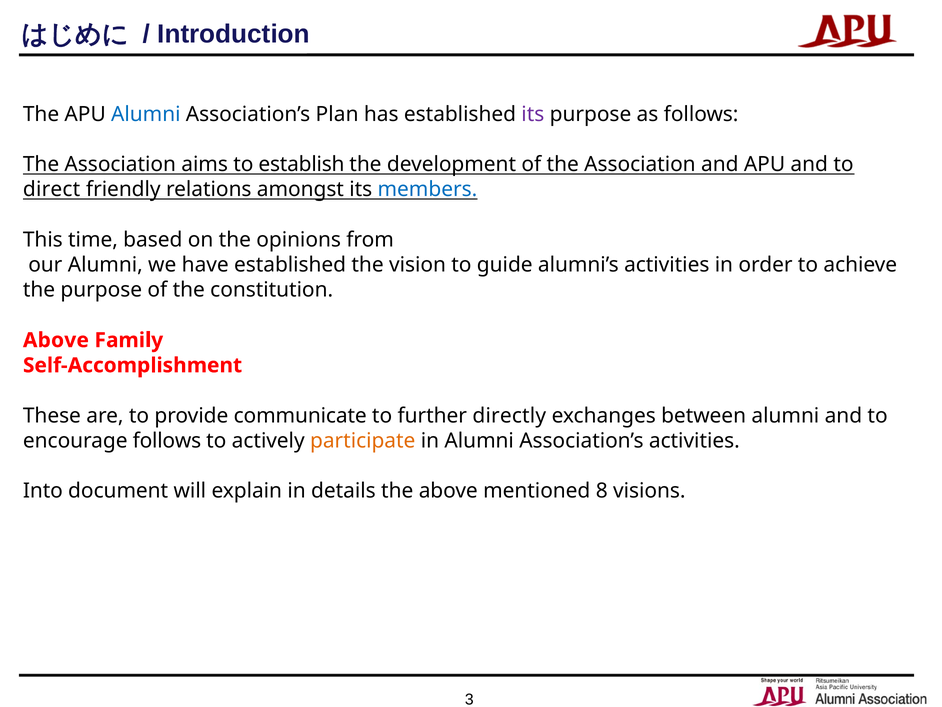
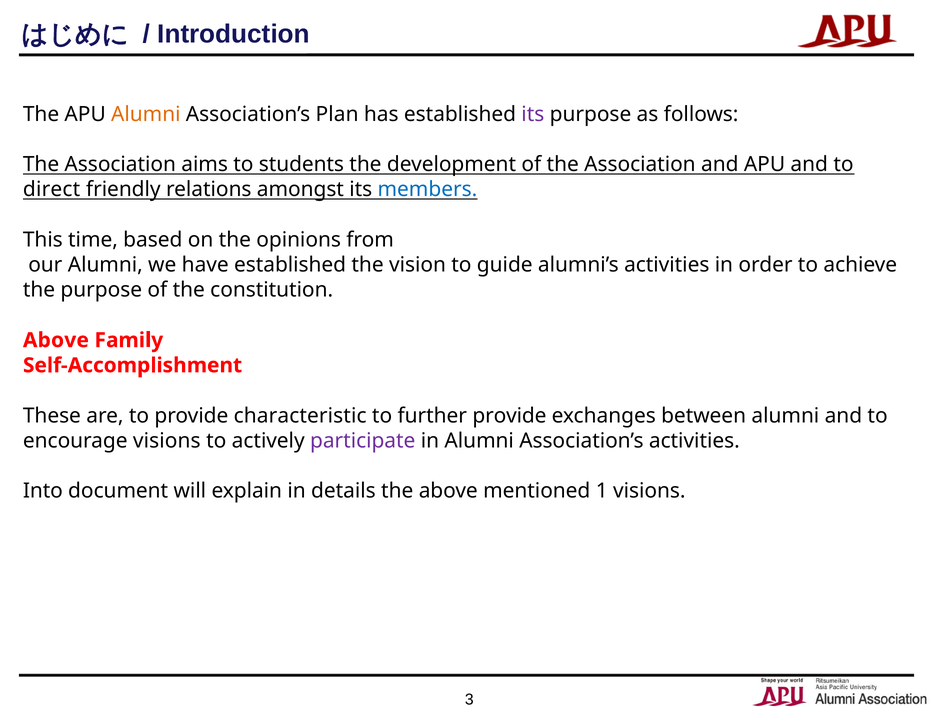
Alumni at (146, 114) colour: blue -> orange
establish: establish -> students
communicate: communicate -> characteristic
further directly: directly -> provide
encourage follows: follows -> visions
participate colour: orange -> purple
8: 8 -> 1
